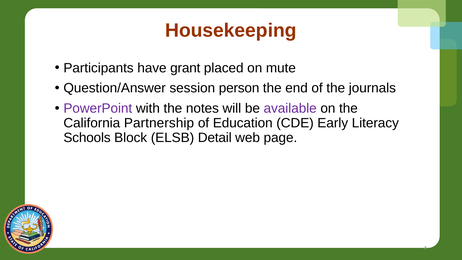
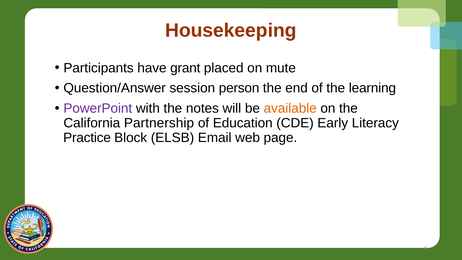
journals: journals -> learning
available colour: purple -> orange
Schools: Schools -> Practice
Detail: Detail -> Email
